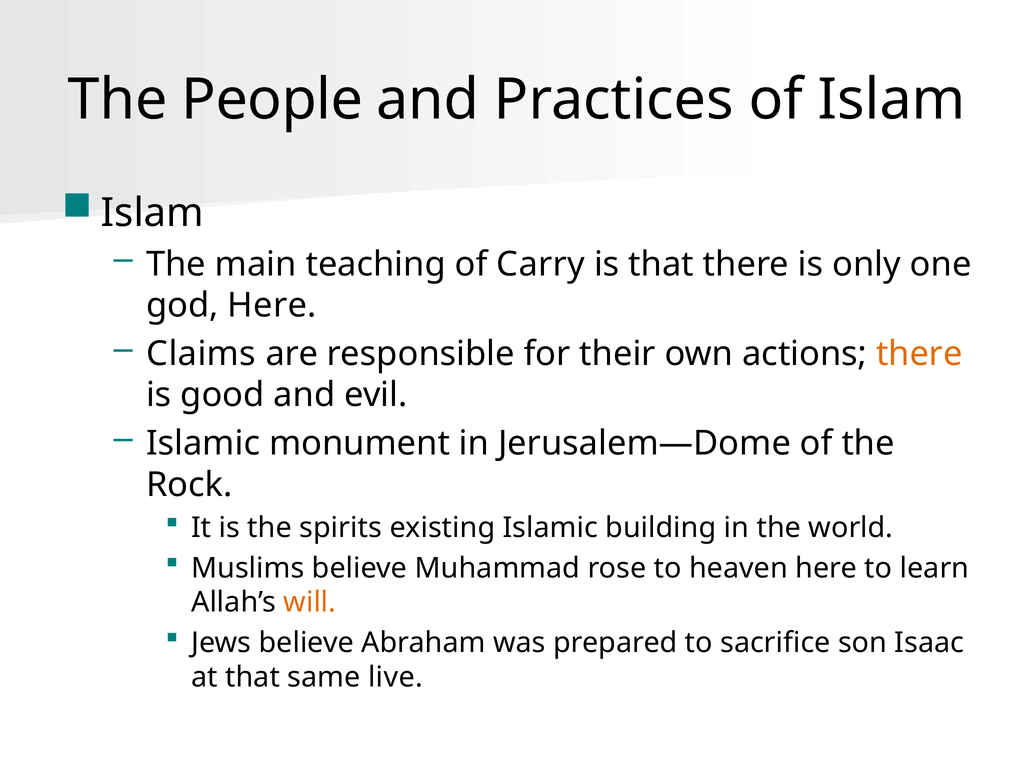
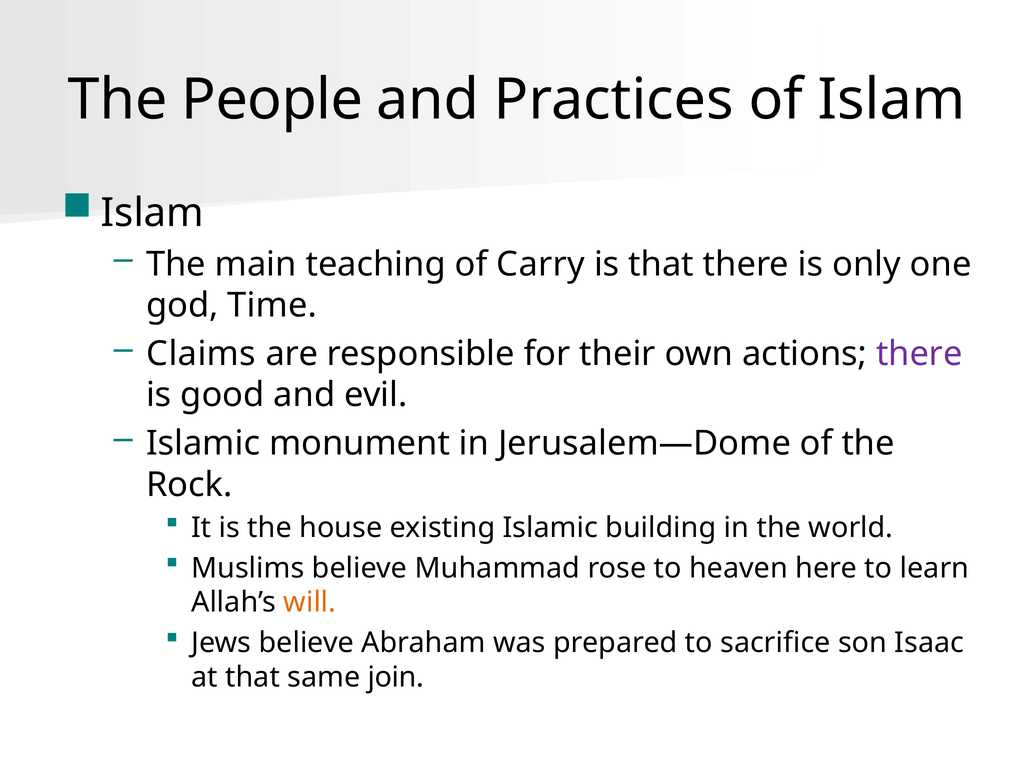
god Here: Here -> Time
there at (919, 354) colour: orange -> purple
spirits: spirits -> house
live: live -> join
